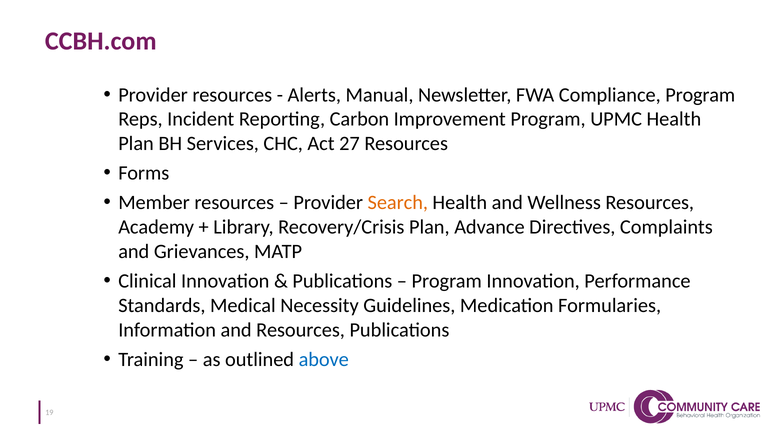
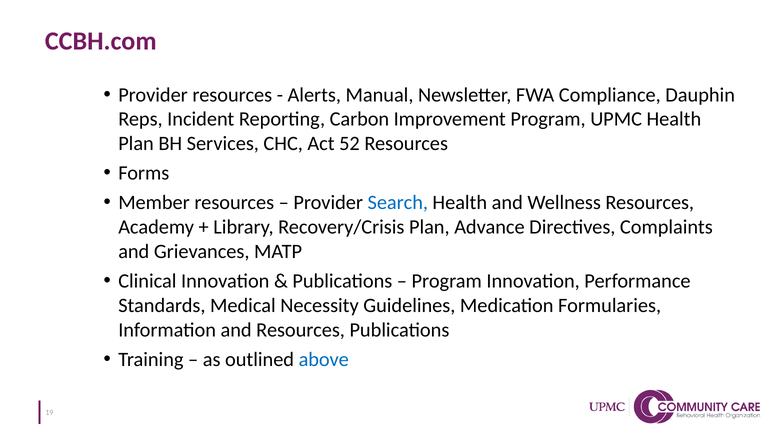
Compliance Program: Program -> Dauphin
27: 27 -> 52
Search colour: orange -> blue
